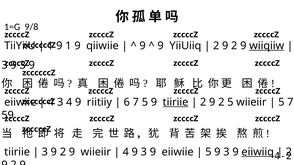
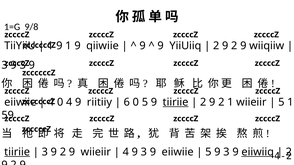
wiiqiiw underline: present -> none
3 at (60, 102): 3 -> 0
6 7: 7 -> 0
2 5: 5 -> 1
5 7: 7 -> 1
tiiriie at (17, 152) underline: none -> present
